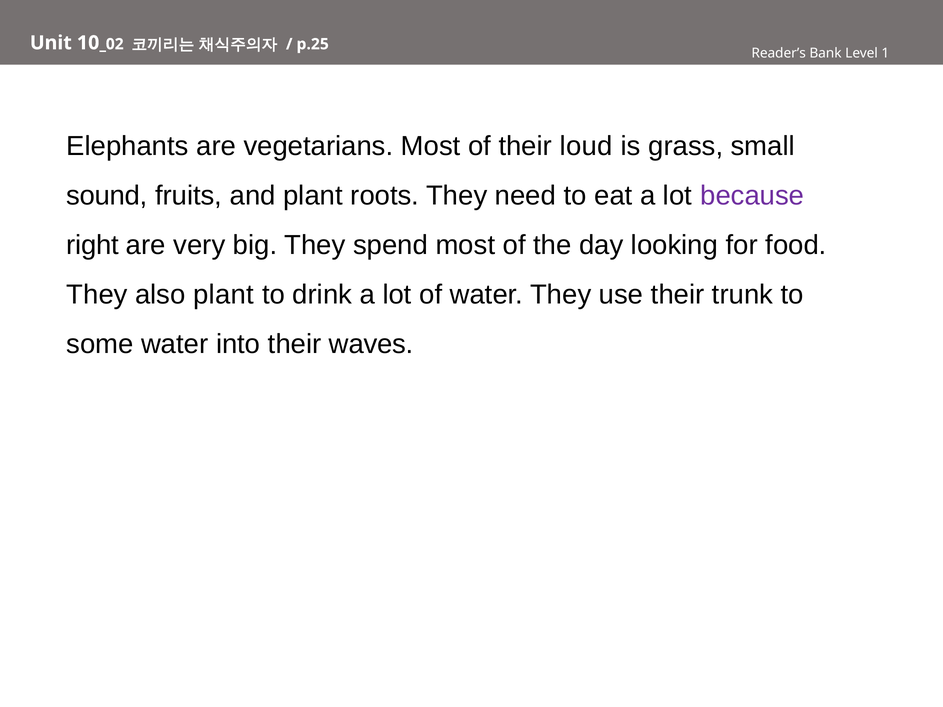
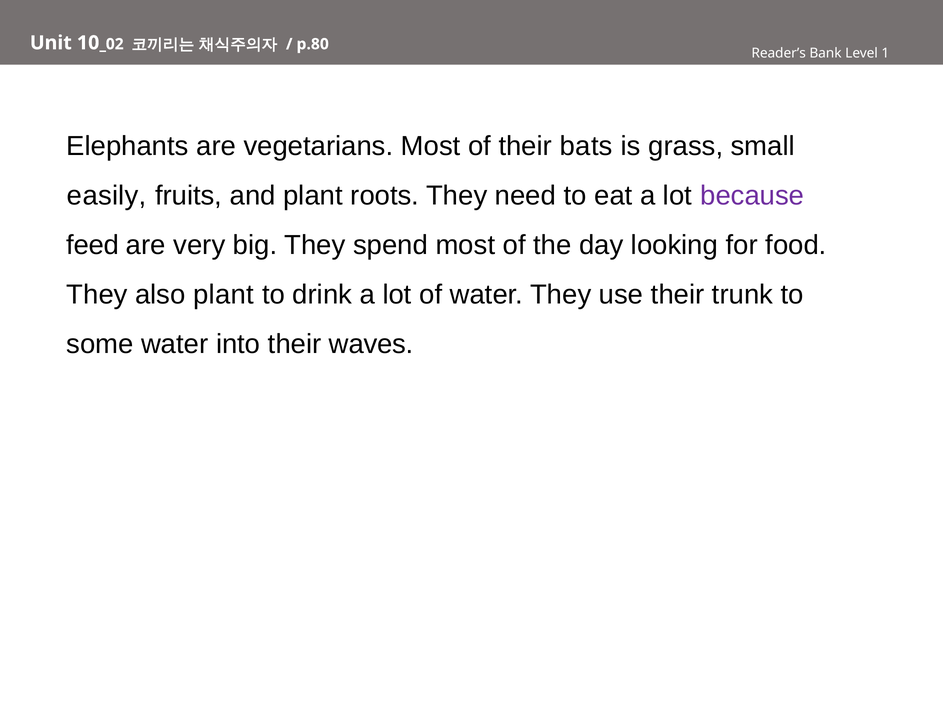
p.25: p.25 -> p.80
loud: loud -> bats
sound: sound -> easily
right: right -> feed
